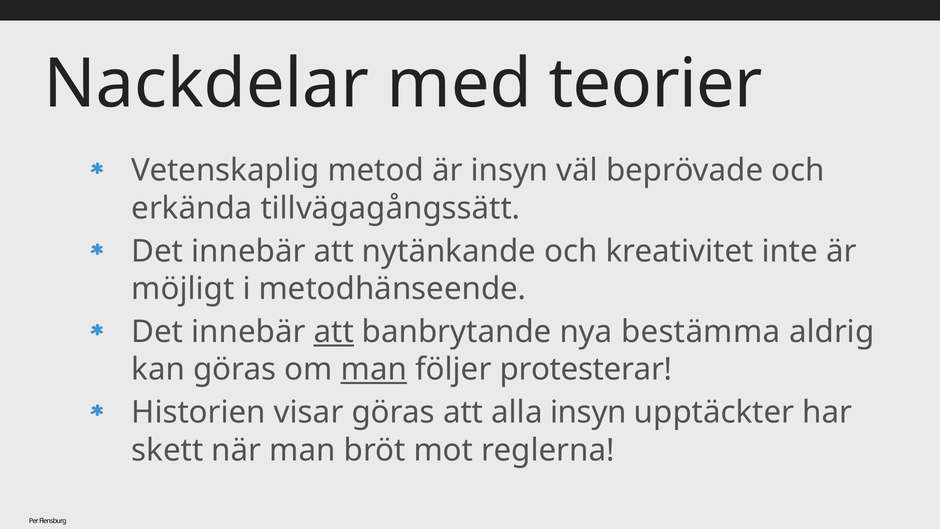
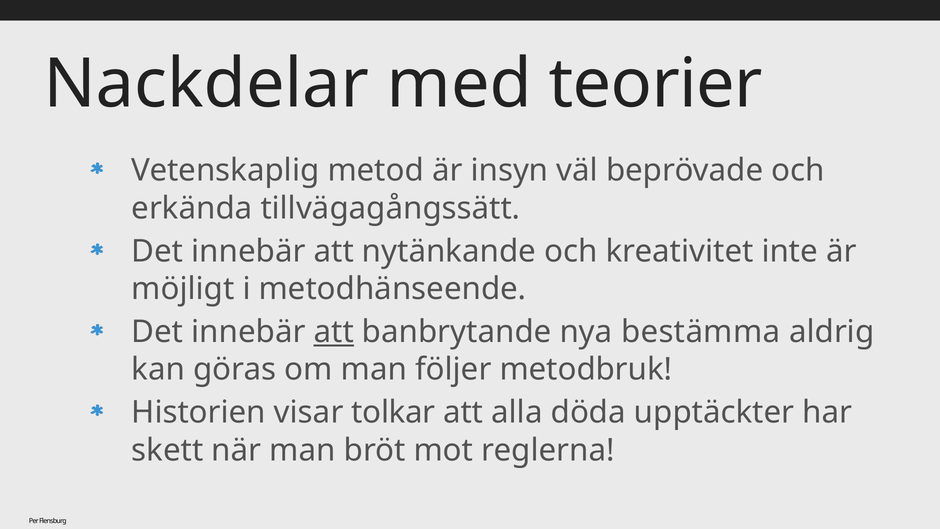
man at (374, 369) underline: present -> none
protesterar: protesterar -> metodbruk
visar göras: göras -> tolkar
alla insyn: insyn -> döda
